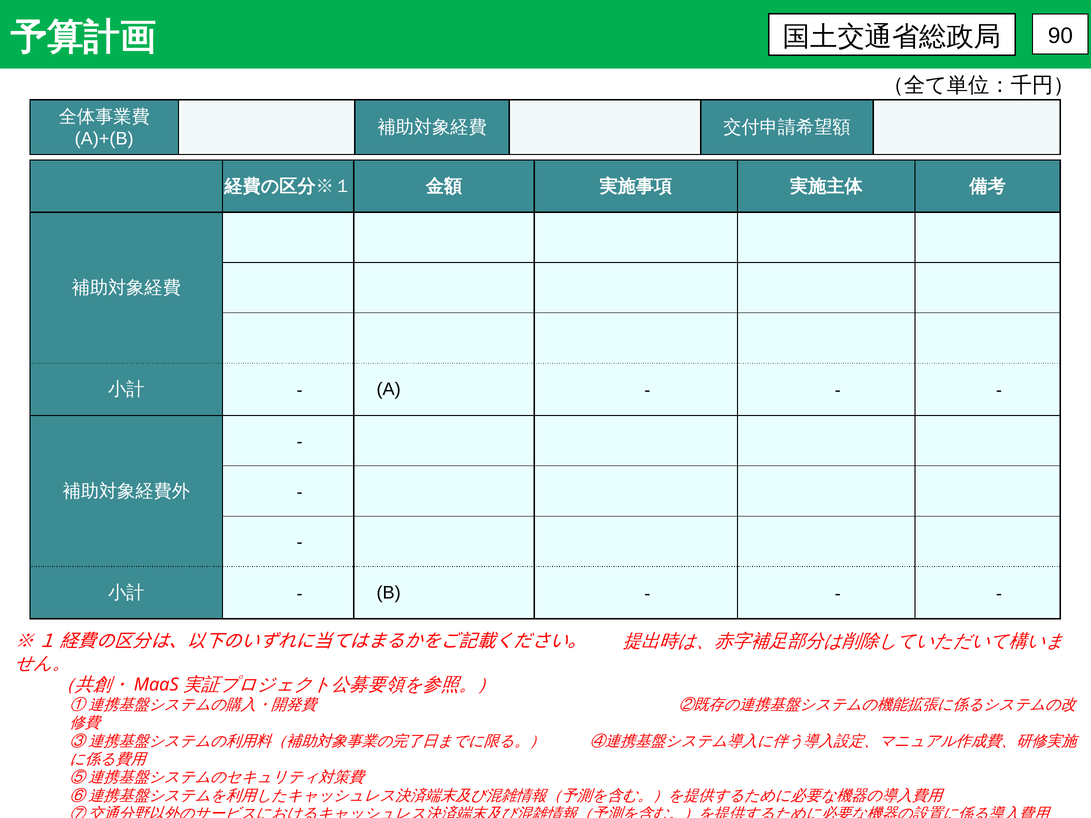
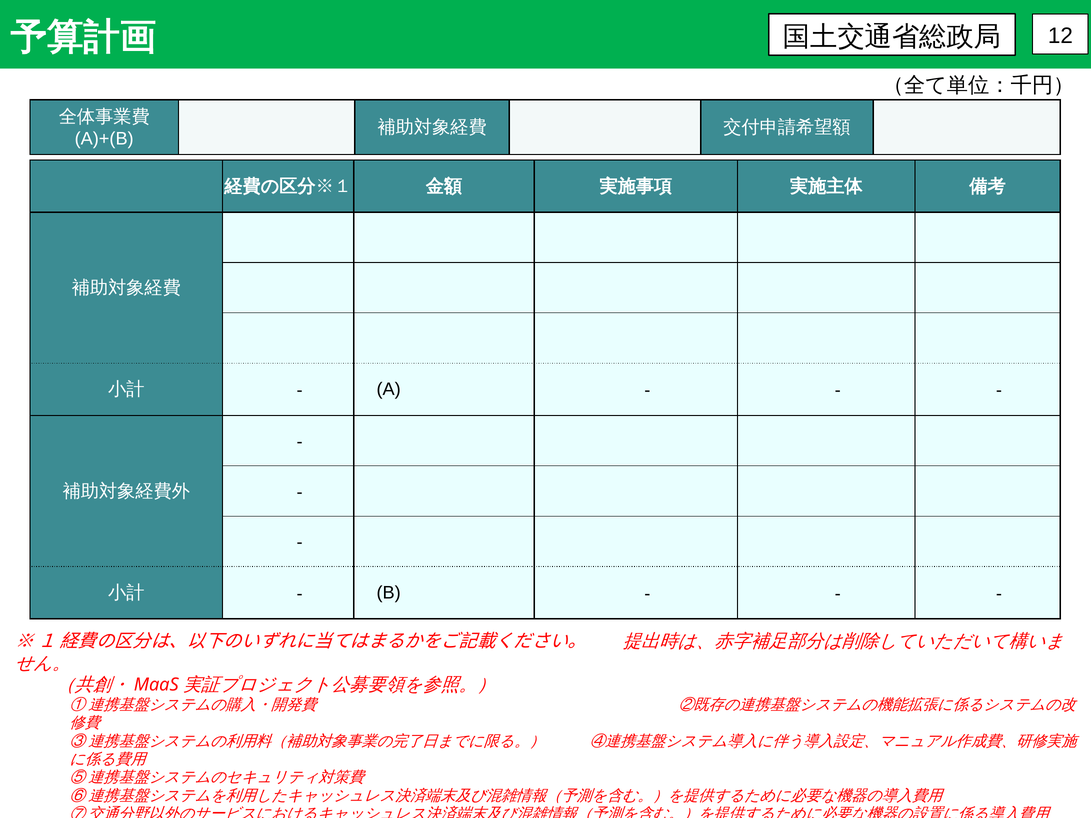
90: 90 -> 12
